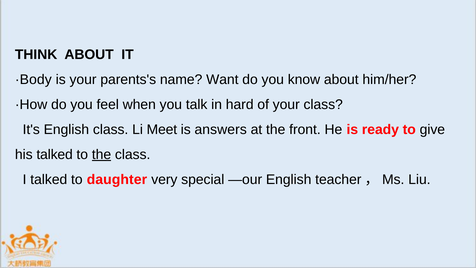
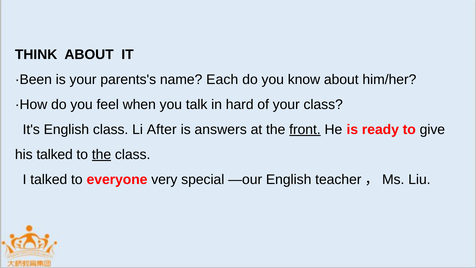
·Body: ·Body -> ·Been
Want: Want -> Each
Meet: Meet -> After
front underline: none -> present
daughter: daughter -> everyone
